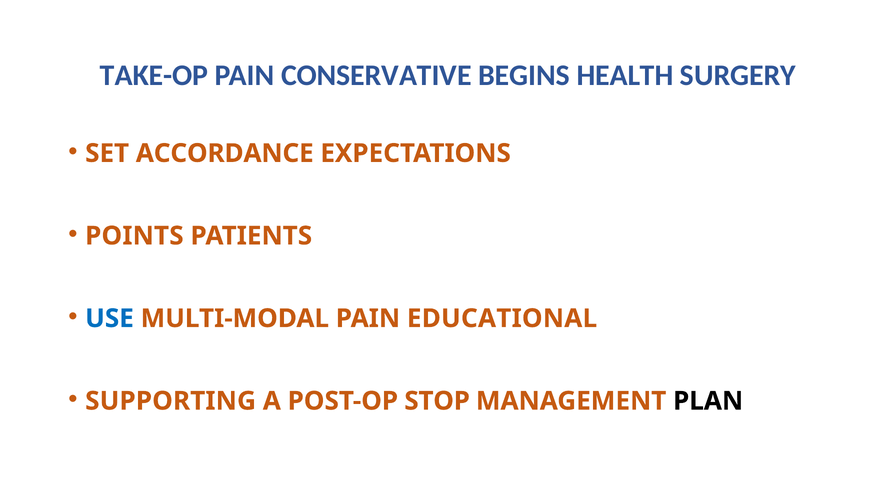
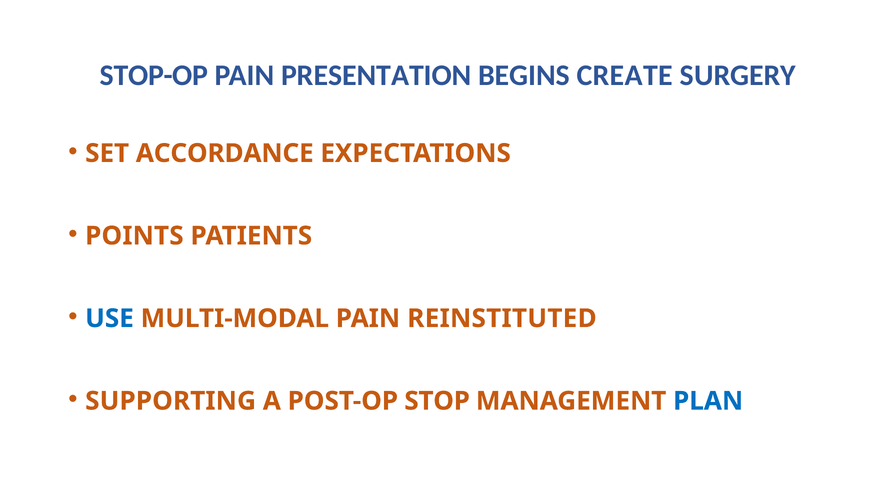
TAKE-OP: TAKE-OP -> STOP-OP
CONSERVATIVE: CONSERVATIVE -> PRESENTATION
HEALTH: HEALTH -> CREATE
EDUCATIONAL: EDUCATIONAL -> REINSTITUTED
PLAN colour: black -> blue
